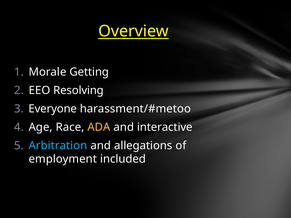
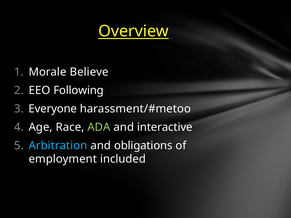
Getting: Getting -> Believe
Resolving: Resolving -> Following
ADA colour: yellow -> light green
allegations: allegations -> obligations
